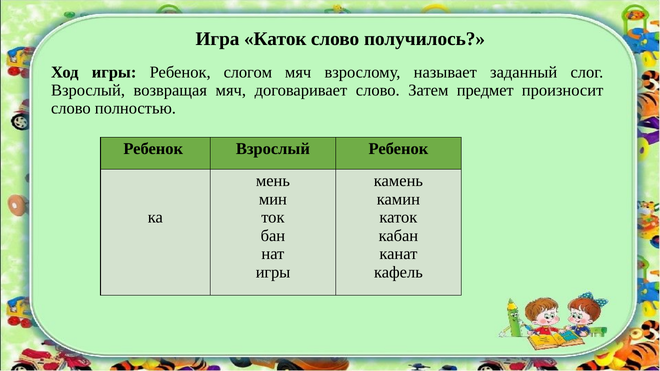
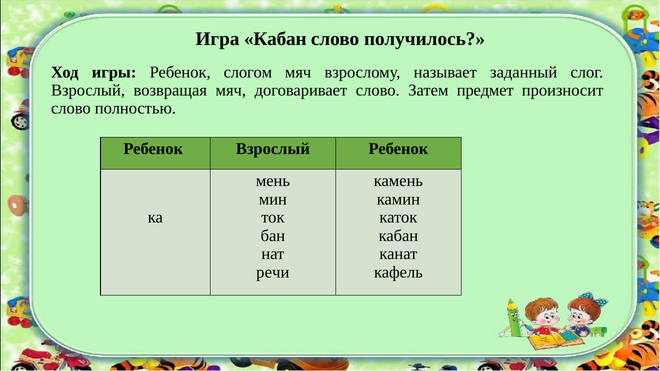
Игра Каток: Каток -> Кабан
игры at (273, 272): игры -> речи
